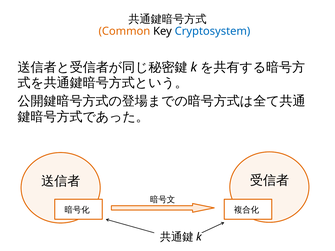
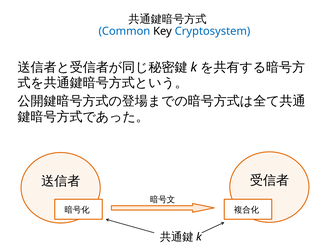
Common colour: orange -> blue
